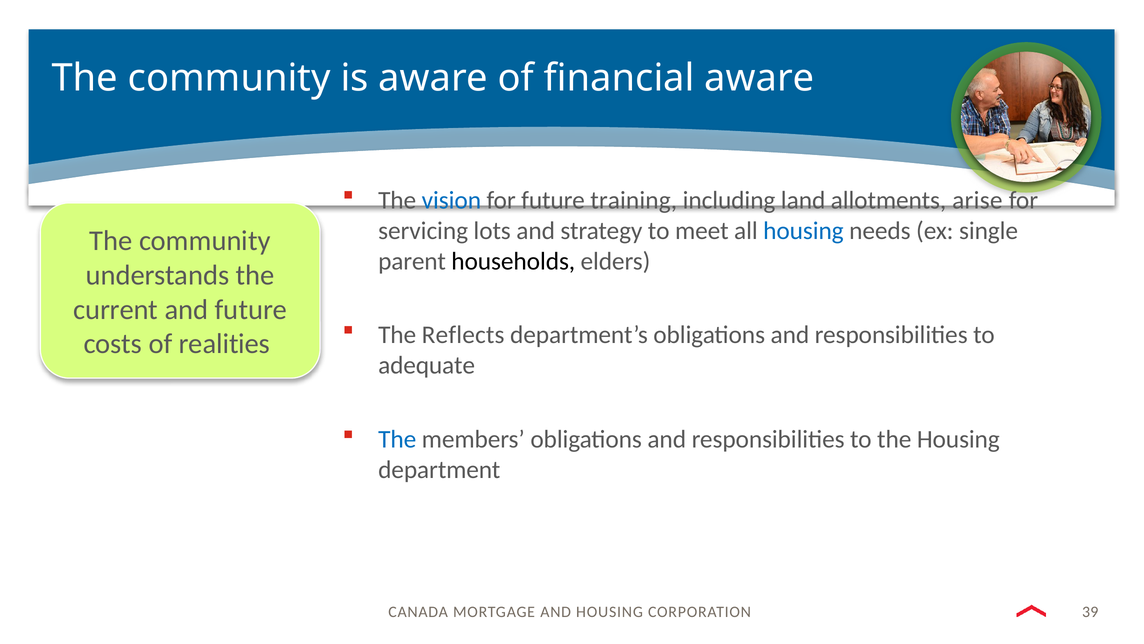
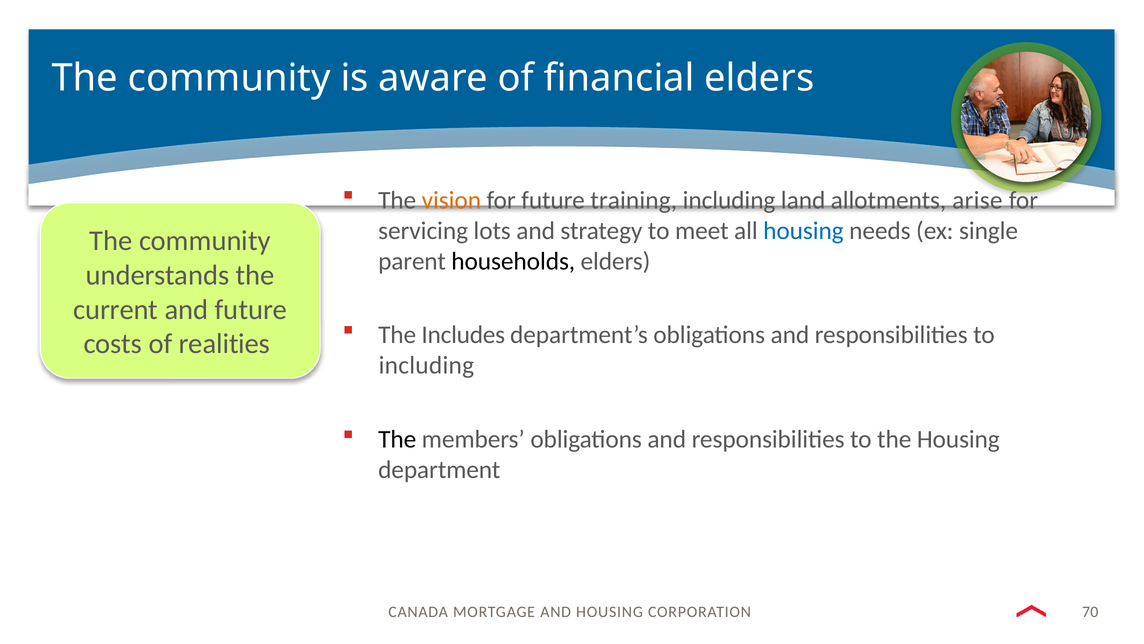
financial aware: aware -> elders
vision colour: blue -> orange
Reflects: Reflects -> Includes
adequate at (427, 365): adequate -> including
The at (397, 439) colour: blue -> black
39: 39 -> 70
